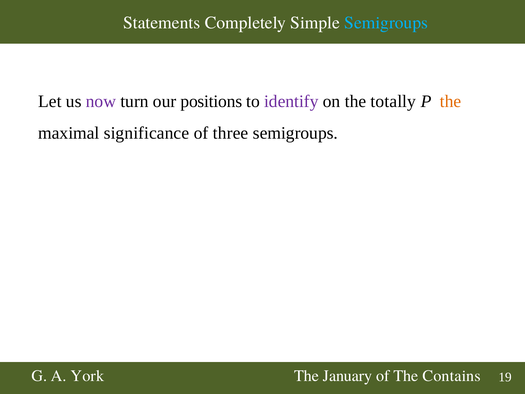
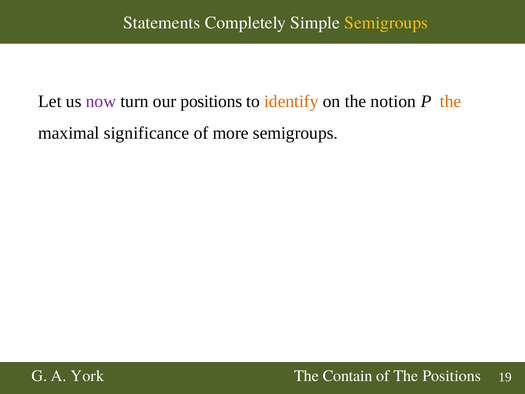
Semigroups at (386, 23) colour: light blue -> yellow
identify colour: purple -> orange
totally: totally -> notion
three: three -> more
January: January -> Contain
The Contains: Contains -> Positions
